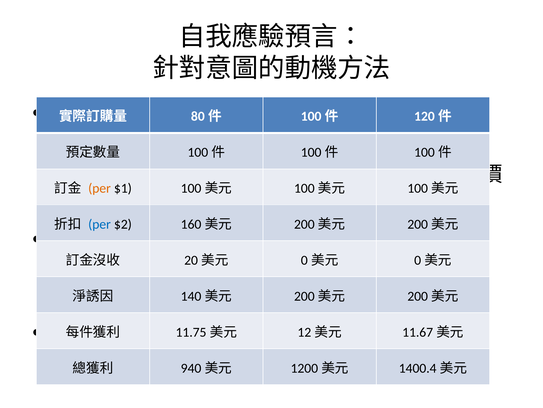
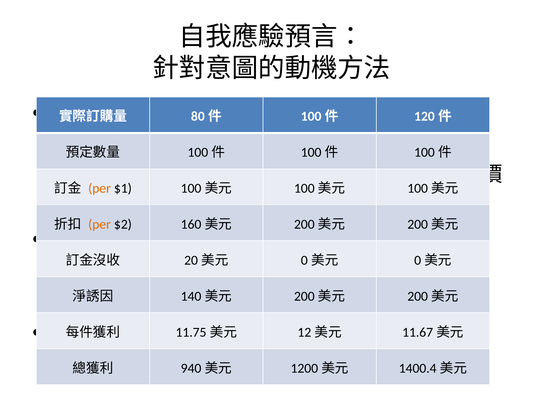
per at (100, 224) colour: blue -> orange
